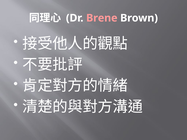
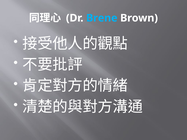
Brene colour: pink -> light blue
